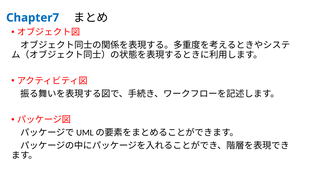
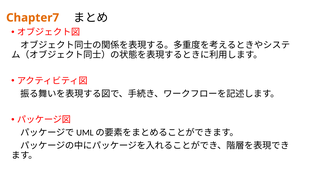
Chapter7 colour: blue -> orange
